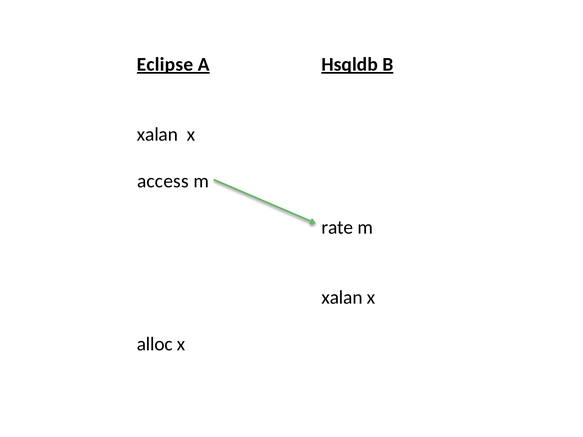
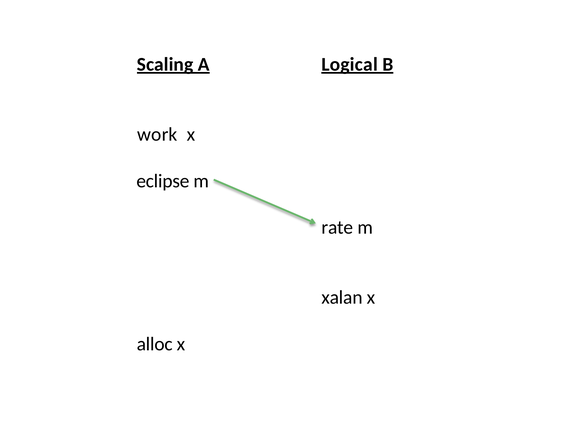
Eclipse: Eclipse -> Scaling
Hsqldb: Hsqldb -> Logical
xalan at (157, 134): xalan -> work
access: access -> eclipse
